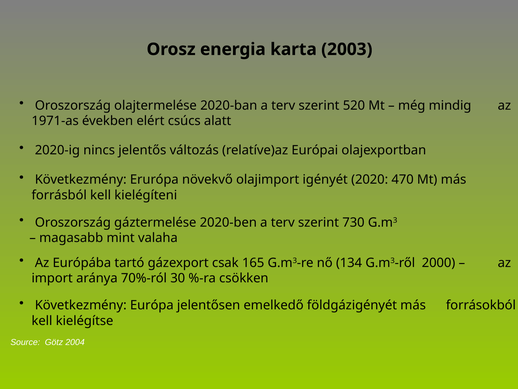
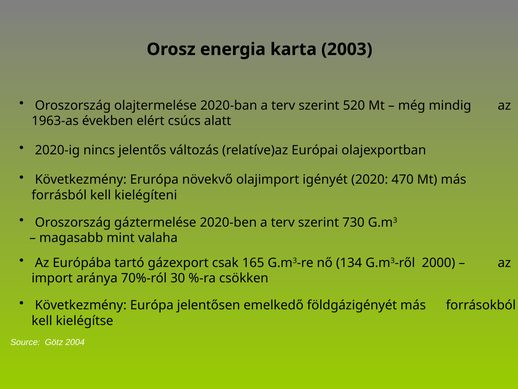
1971-as: 1971-as -> 1963-as
